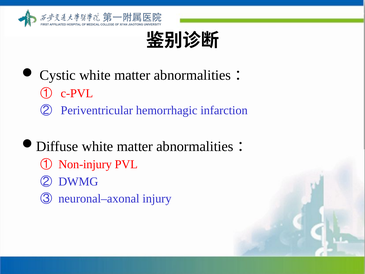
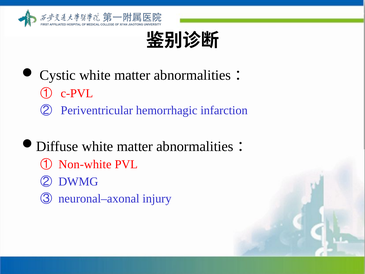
Non-injury: Non-injury -> Non-white
